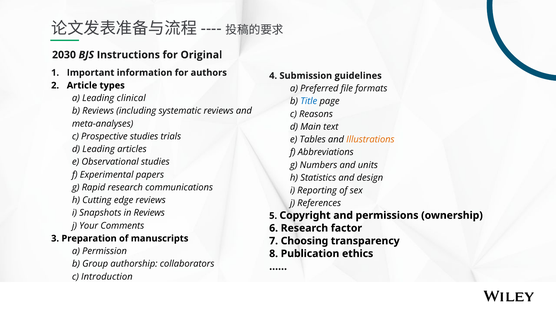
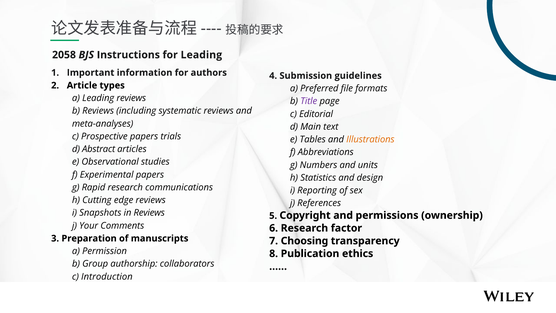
2030: 2030 -> 2058
for Original: Original -> Leading
Leading clinical: clinical -> reviews
Title colour: blue -> purple
Reasons: Reasons -> Editorial
Prospective studies: studies -> papers
d Leading: Leading -> Abstract
